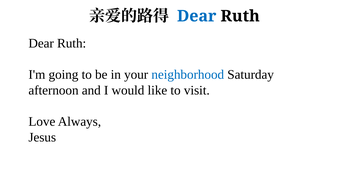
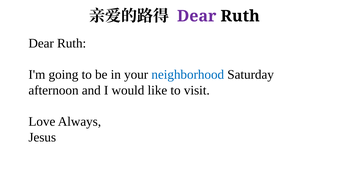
Dear at (197, 16) colour: blue -> purple
